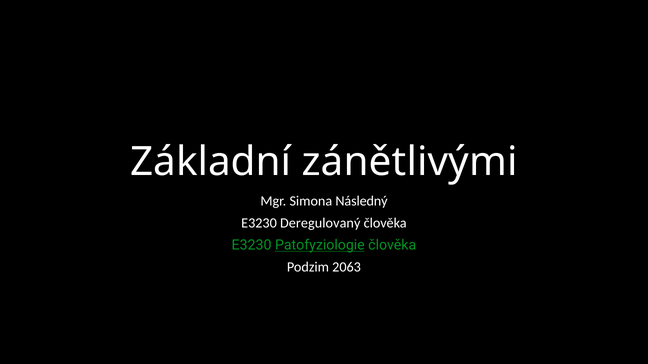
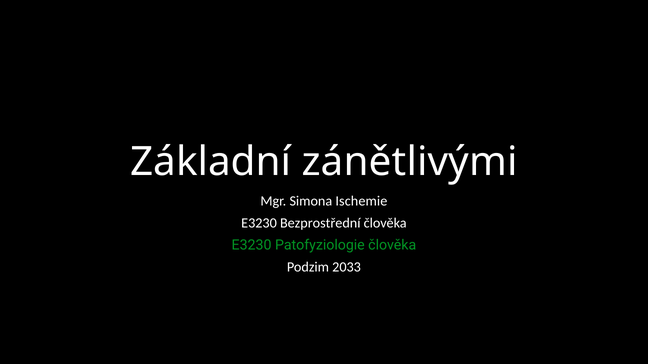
Následný: Následný -> Ischemie
Deregulovaný: Deregulovaný -> Bezprostřední
Patofyziologie underline: present -> none
2063: 2063 -> 2033
